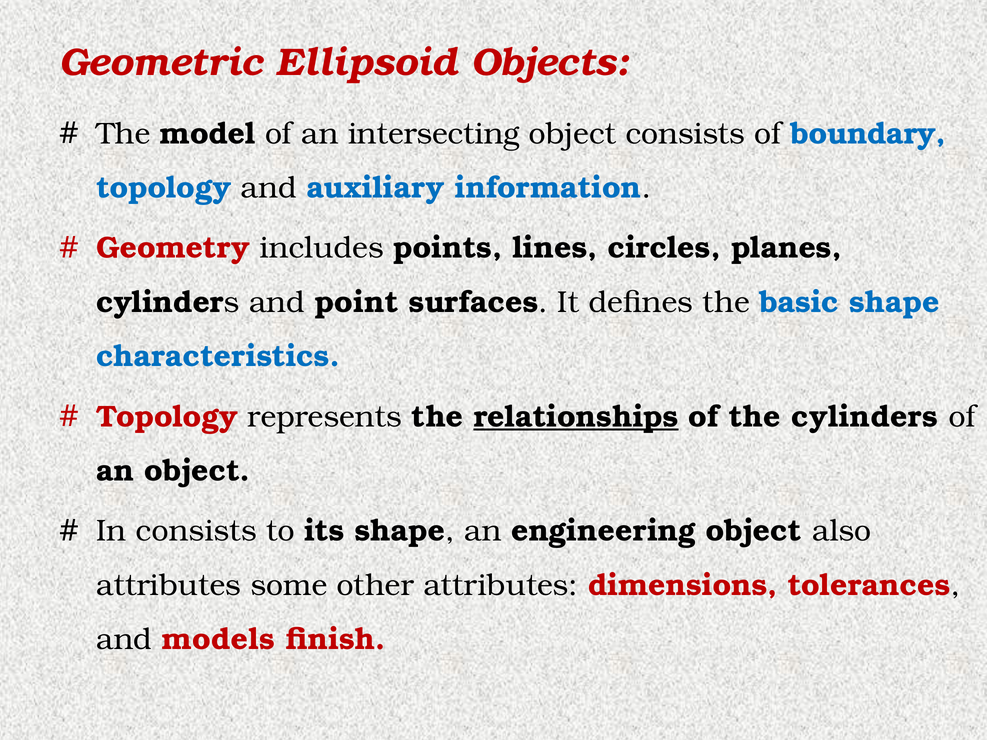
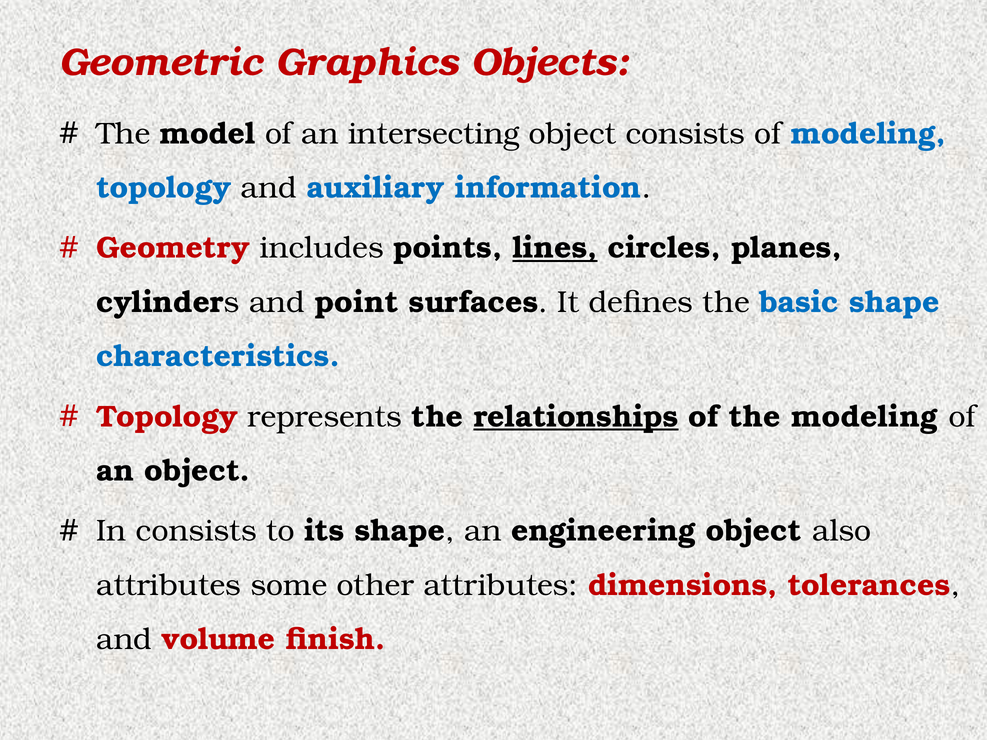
Ellipsoid: Ellipsoid -> Graphics
of boundary: boundary -> modeling
lines underline: none -> present
the cylinders: cylinders -> modeling
models: models -> volume
